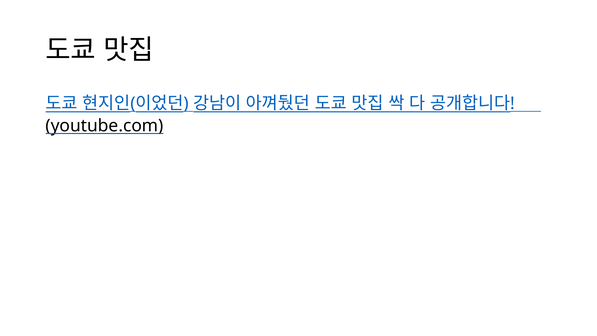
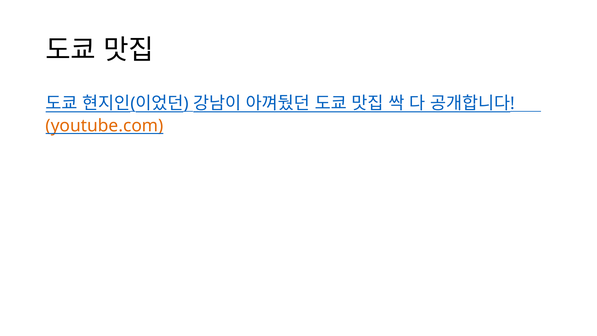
youtube.com colour: black -> orange
